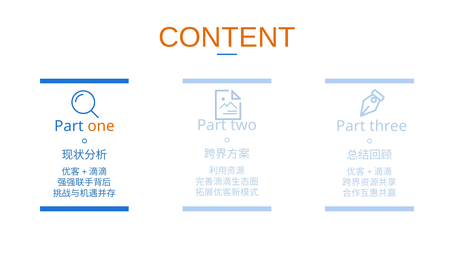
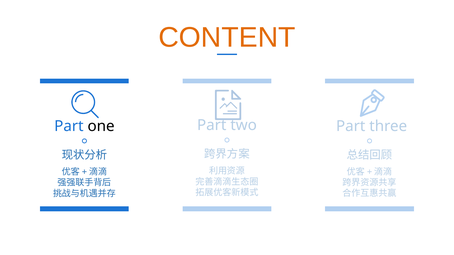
one colour: orange -> black
